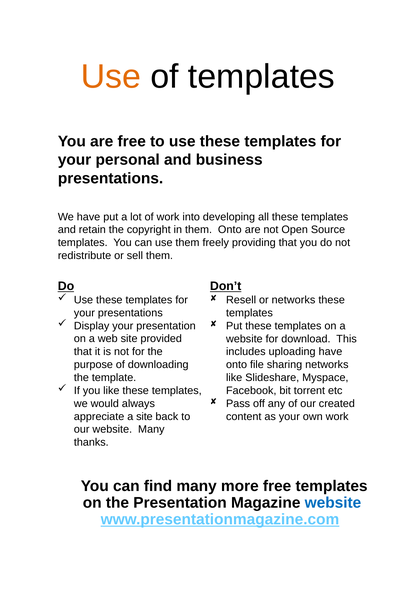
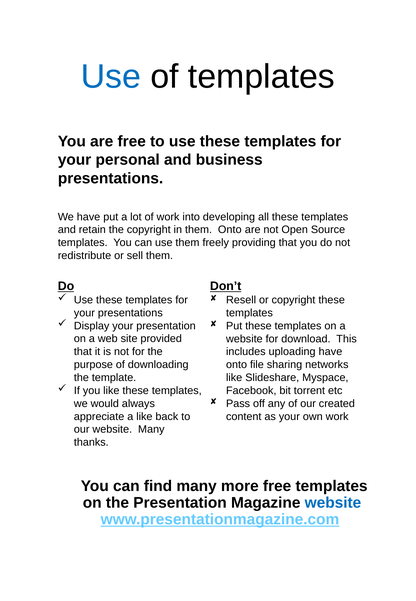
Use at (111, 76) colour: orange -> blue
or networks: networks -> copyright
a site: site -> like
